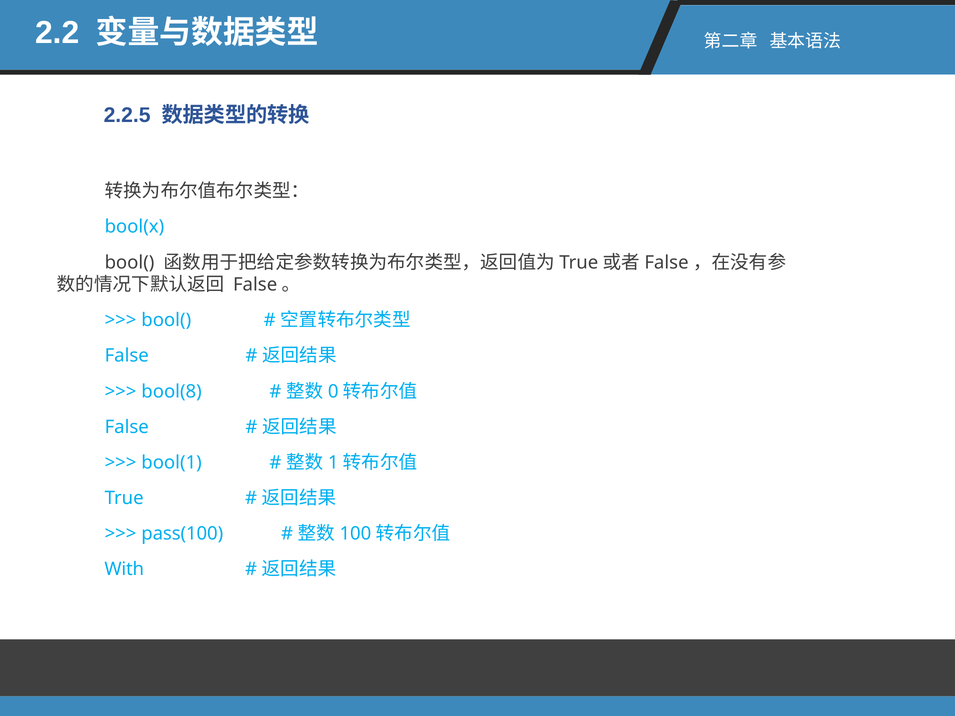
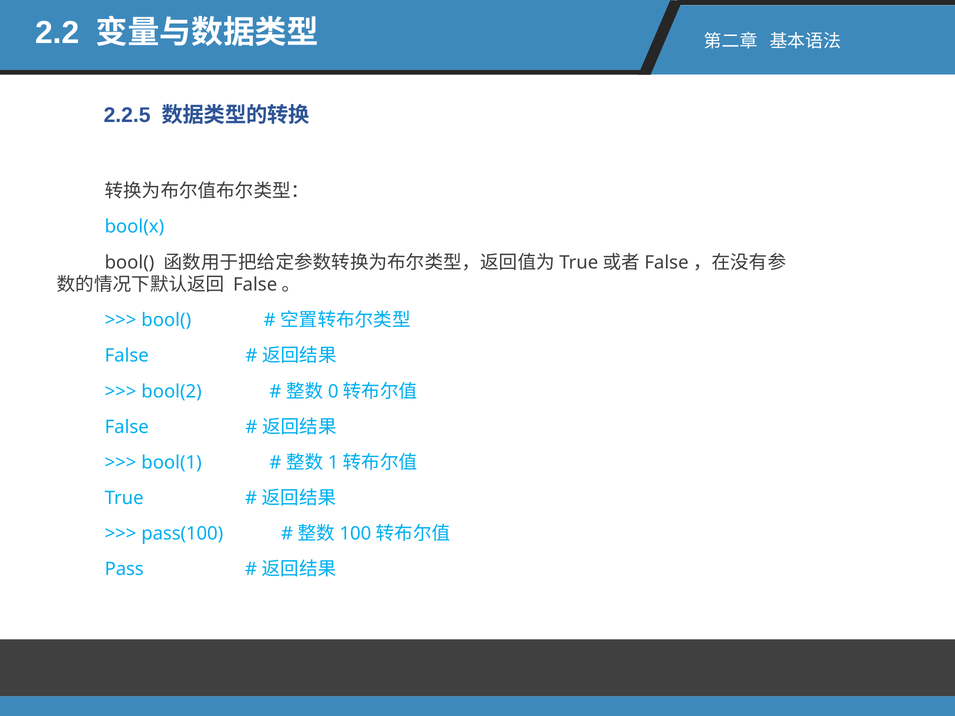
bool(8: bool(8 -> bool(2
With: With -> Pass
